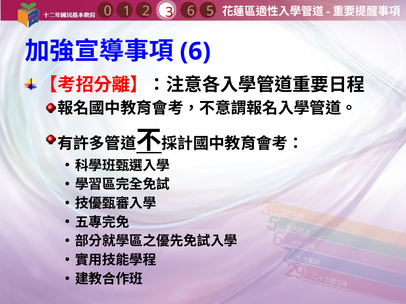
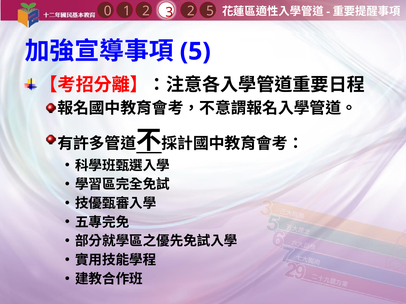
1 6: 6 -> 2
6 at (195, 51): 6 -> 5
